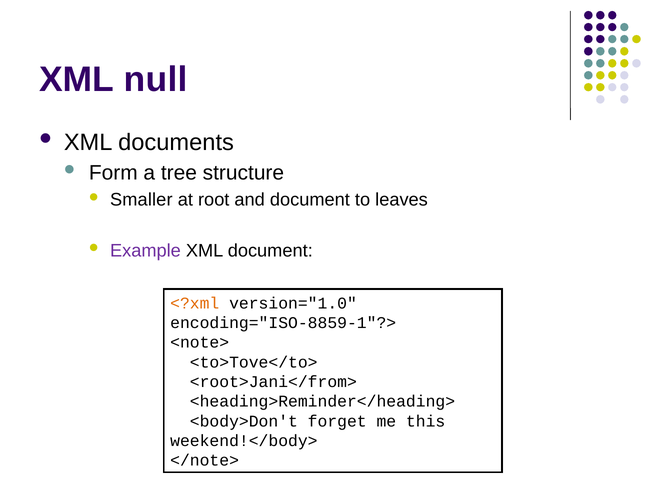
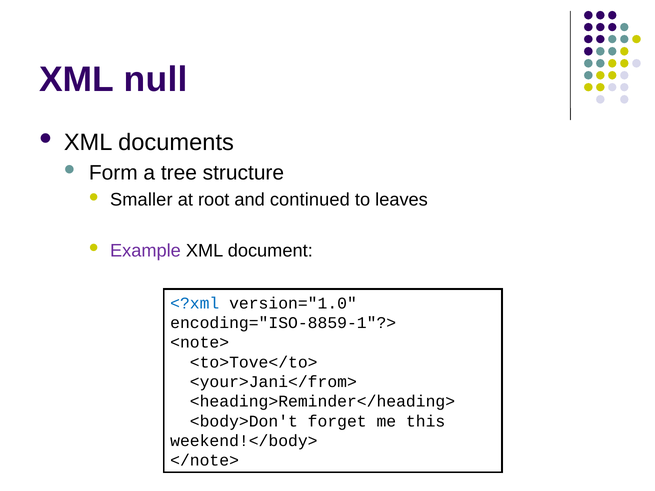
and document: document -> continued
<?xml colour: orange -> blue
<root>Jani</from>: <root>Jani</from> -> <your>Jani</from>
